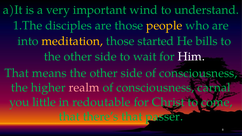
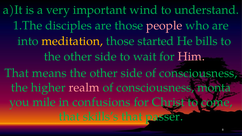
people colour: yellow -> pink
Him colour: white -> pink
carnal: carnal -> monta
little: little -> mile
redoutable: redoutable -> confusions
there’s: there’s -> skills’s
